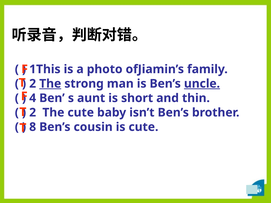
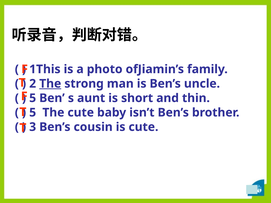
uncle underline: present -> none
4 at (33, 98): 4 -> 5
2 at (33, 113): 2 -> 5
8: 8 -> 3
